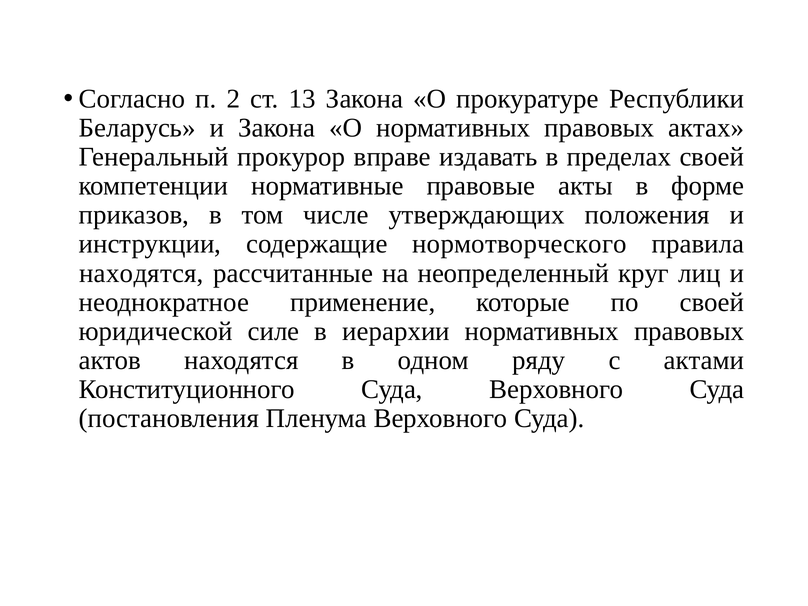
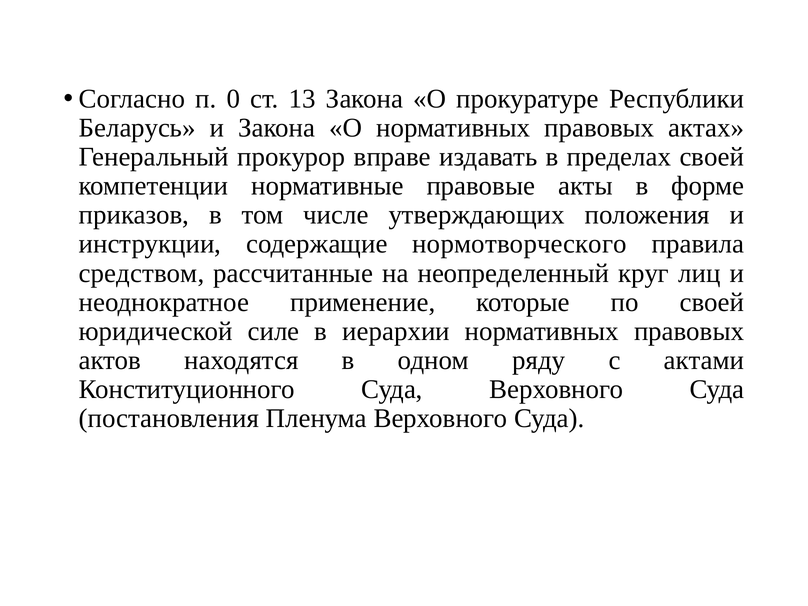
2: 2 -> 0
находятся at (141, 273): находятся -> средством
